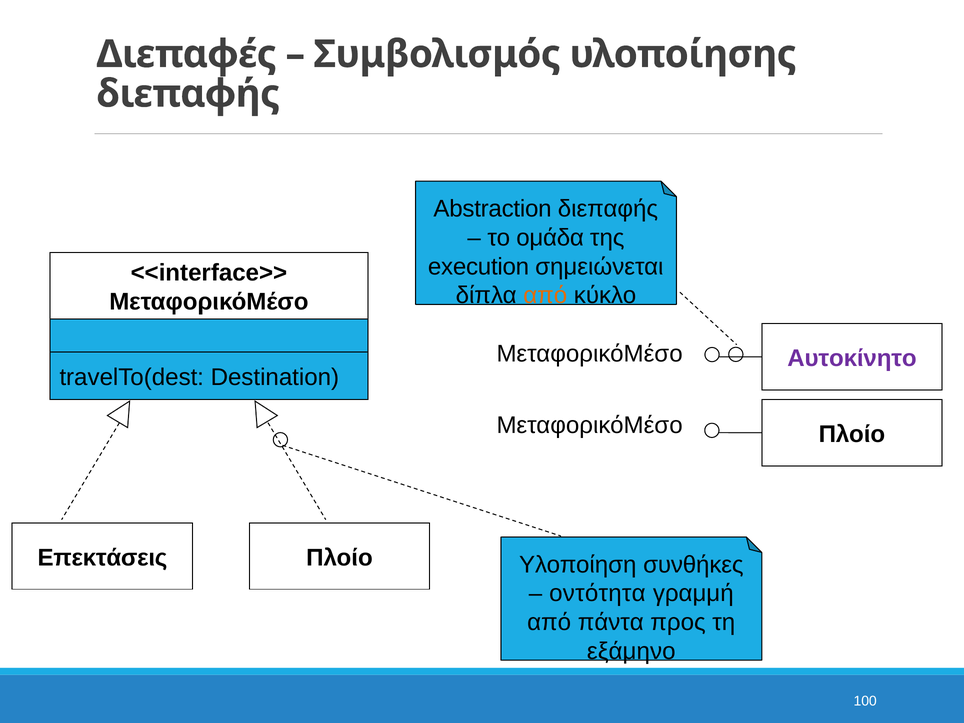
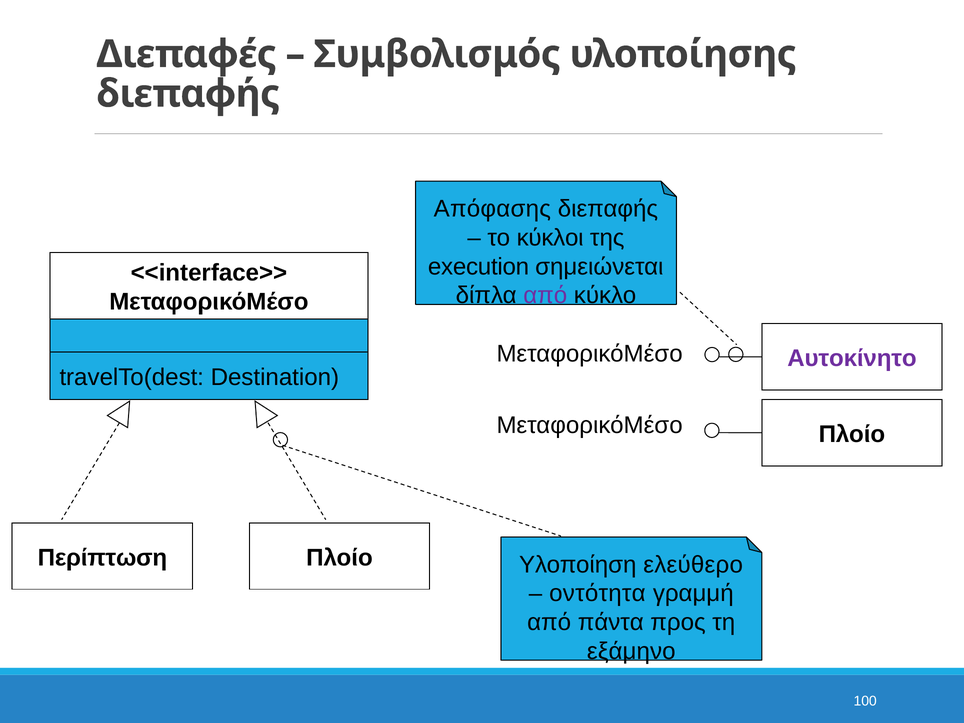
Abstraction: Abstraction -> Απόφασης
ομάδα: ομάδα -> κύκλοι
από at (545, 296) colour: orange -> purple
Επεκτάσεις: Επεκτάσεις -> Περίπτωση
συνθήκες: συνθήκες -> ελεύθερο
